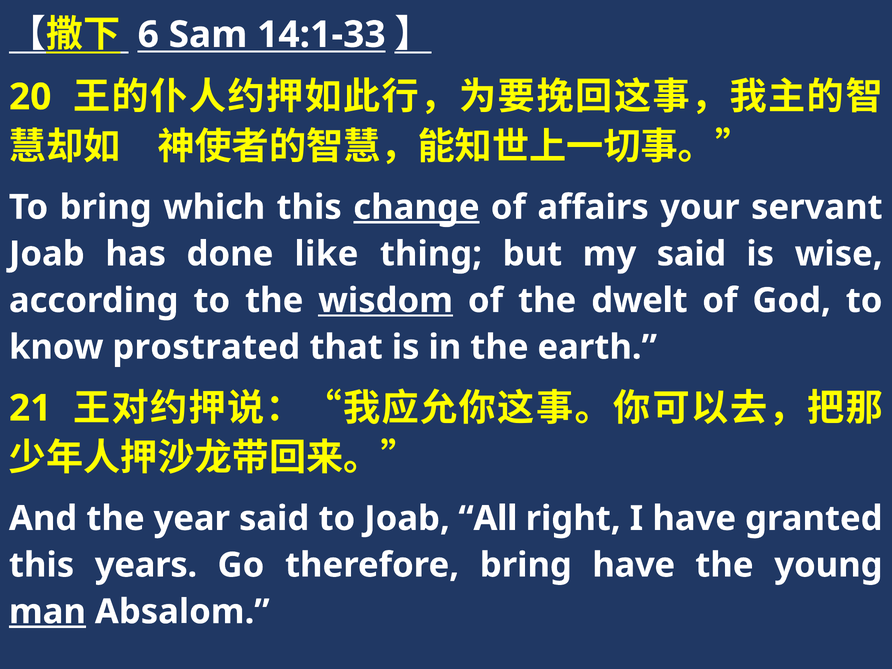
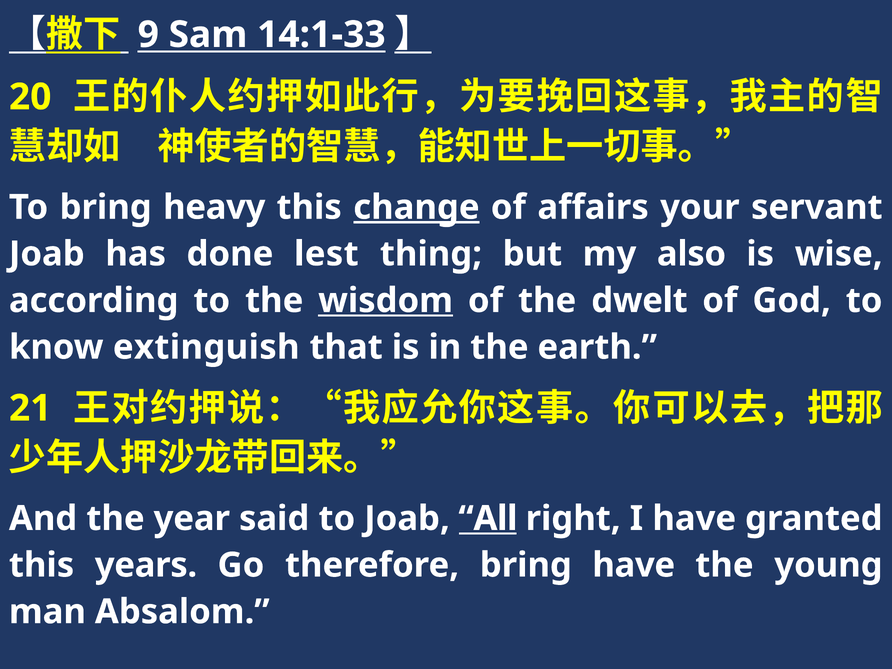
6: 6 -> 9
which: which -> heavy
like: like -> lest
my said: said -> also
prostrated: prostrated -> extinguish
All underline: none -> present
man underline: present -> none
